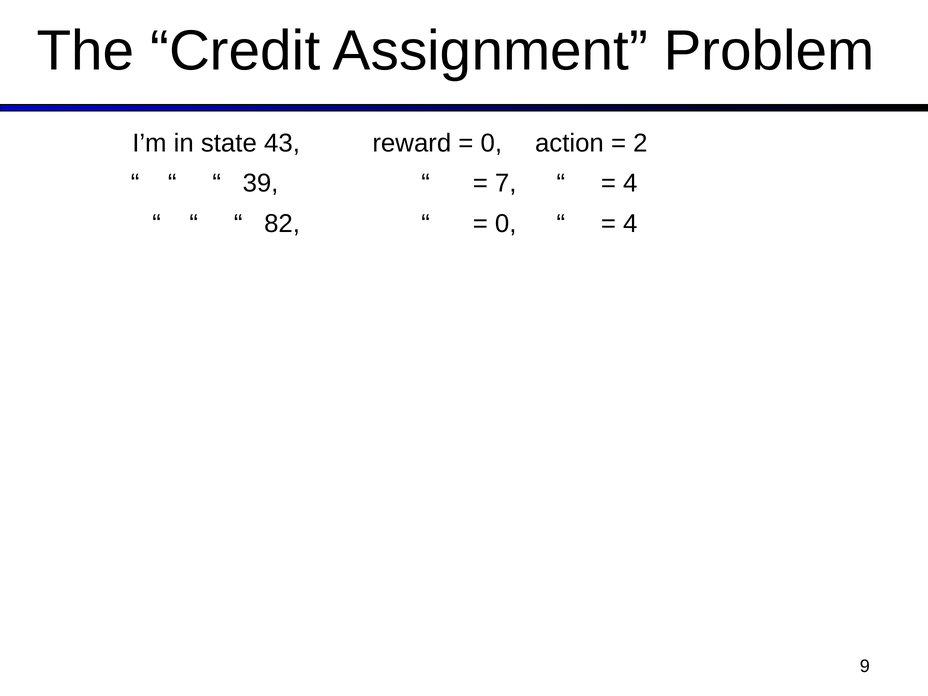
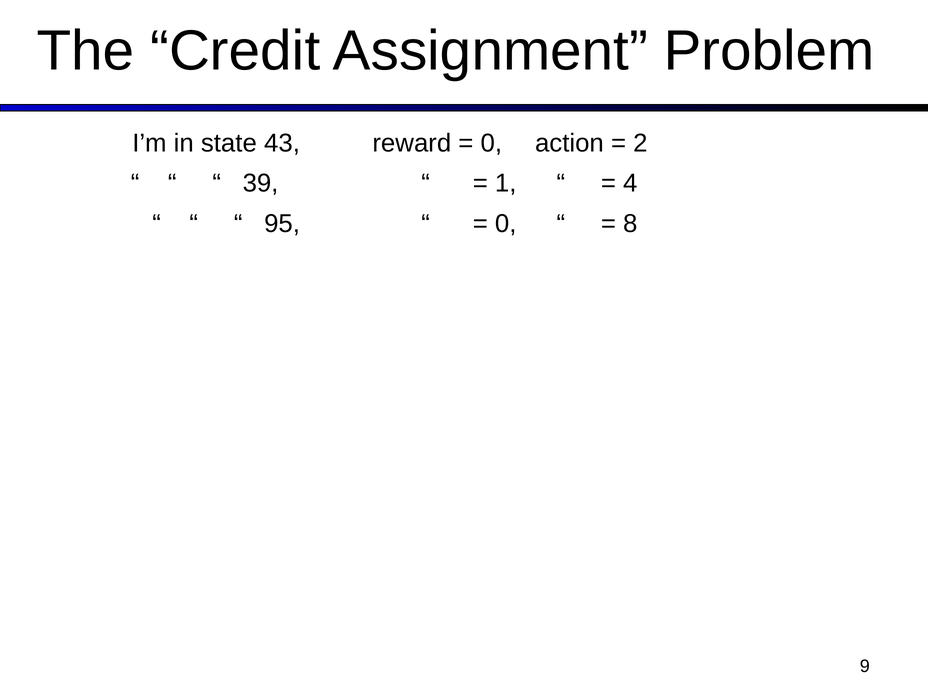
7: 7 -> 1
82: 82 -> 95
4 at (630, 224): 4 -> 8
